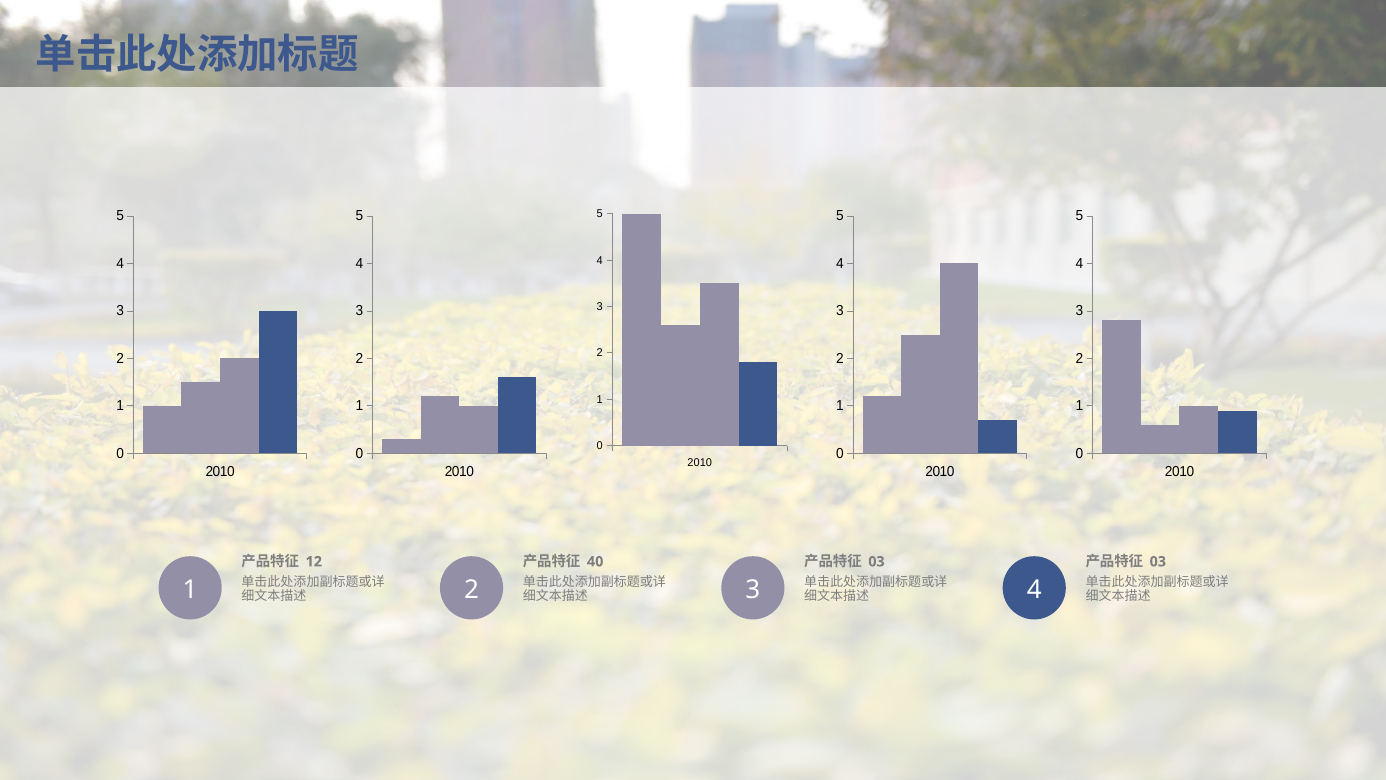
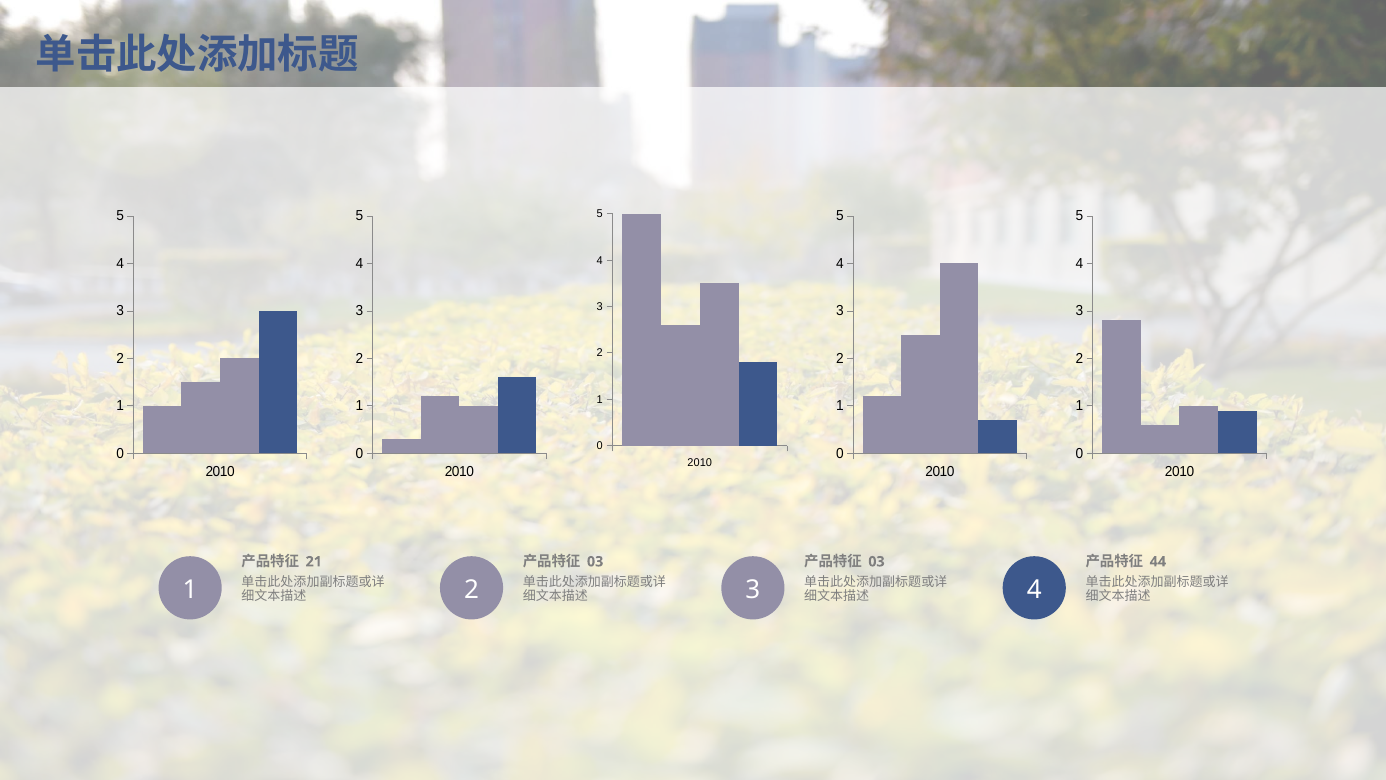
12: 12 -> 21
40 at (595, 561): 40 -> 03
03 at (1158, 561): 03 -> 44
